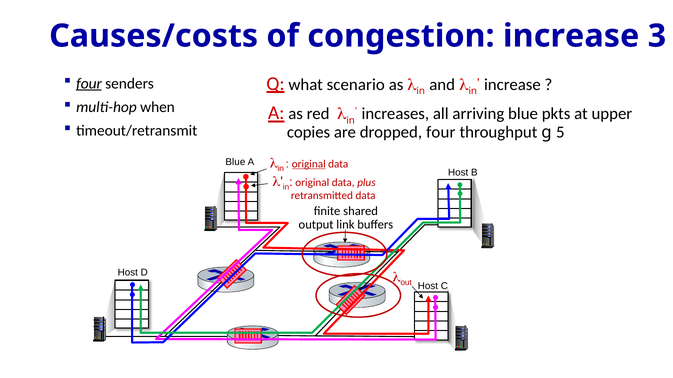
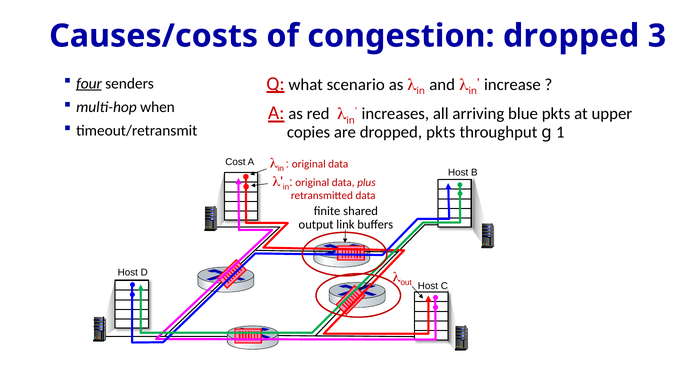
congestion increase: increase -> dropped
dropped four: four -> pkts
5: 5 -> 1
Blue at (235, 162): Blue -> Cost
original at (309, 164) underline: present -> none
